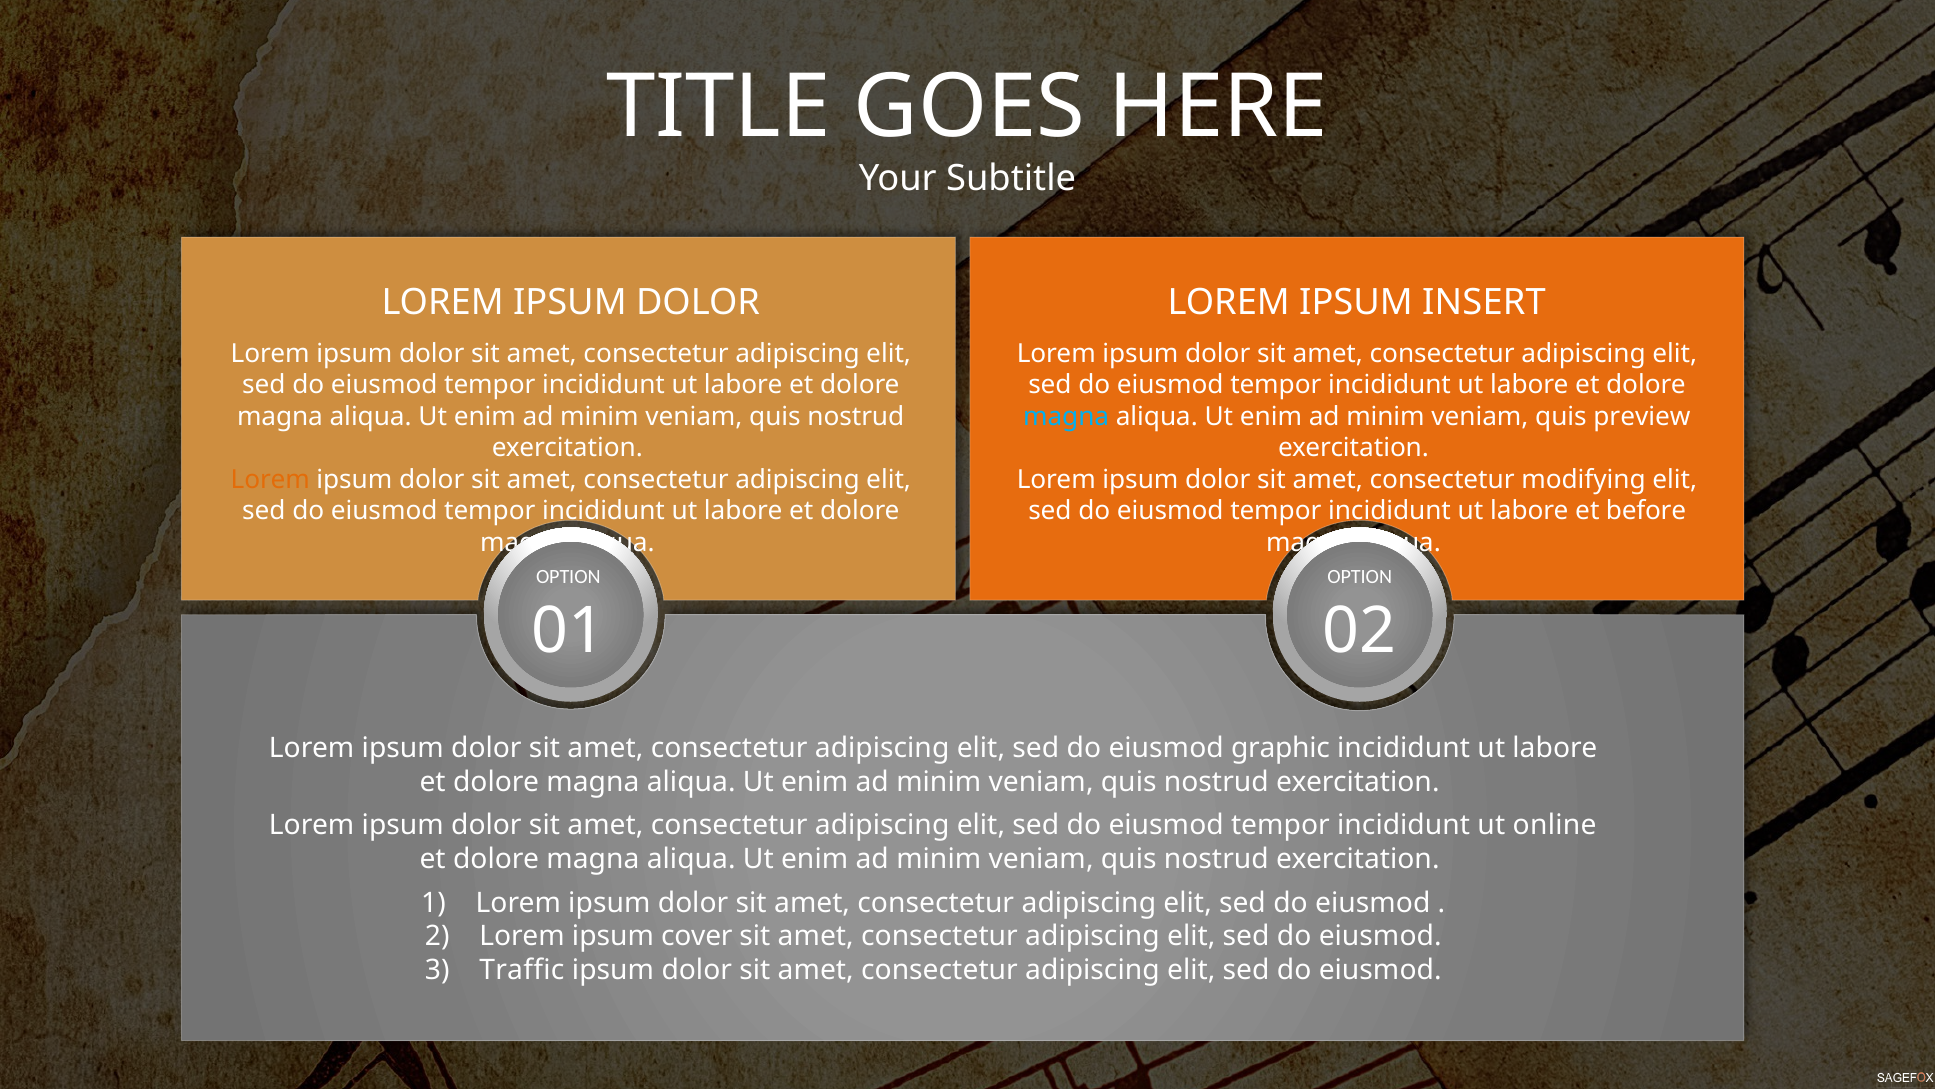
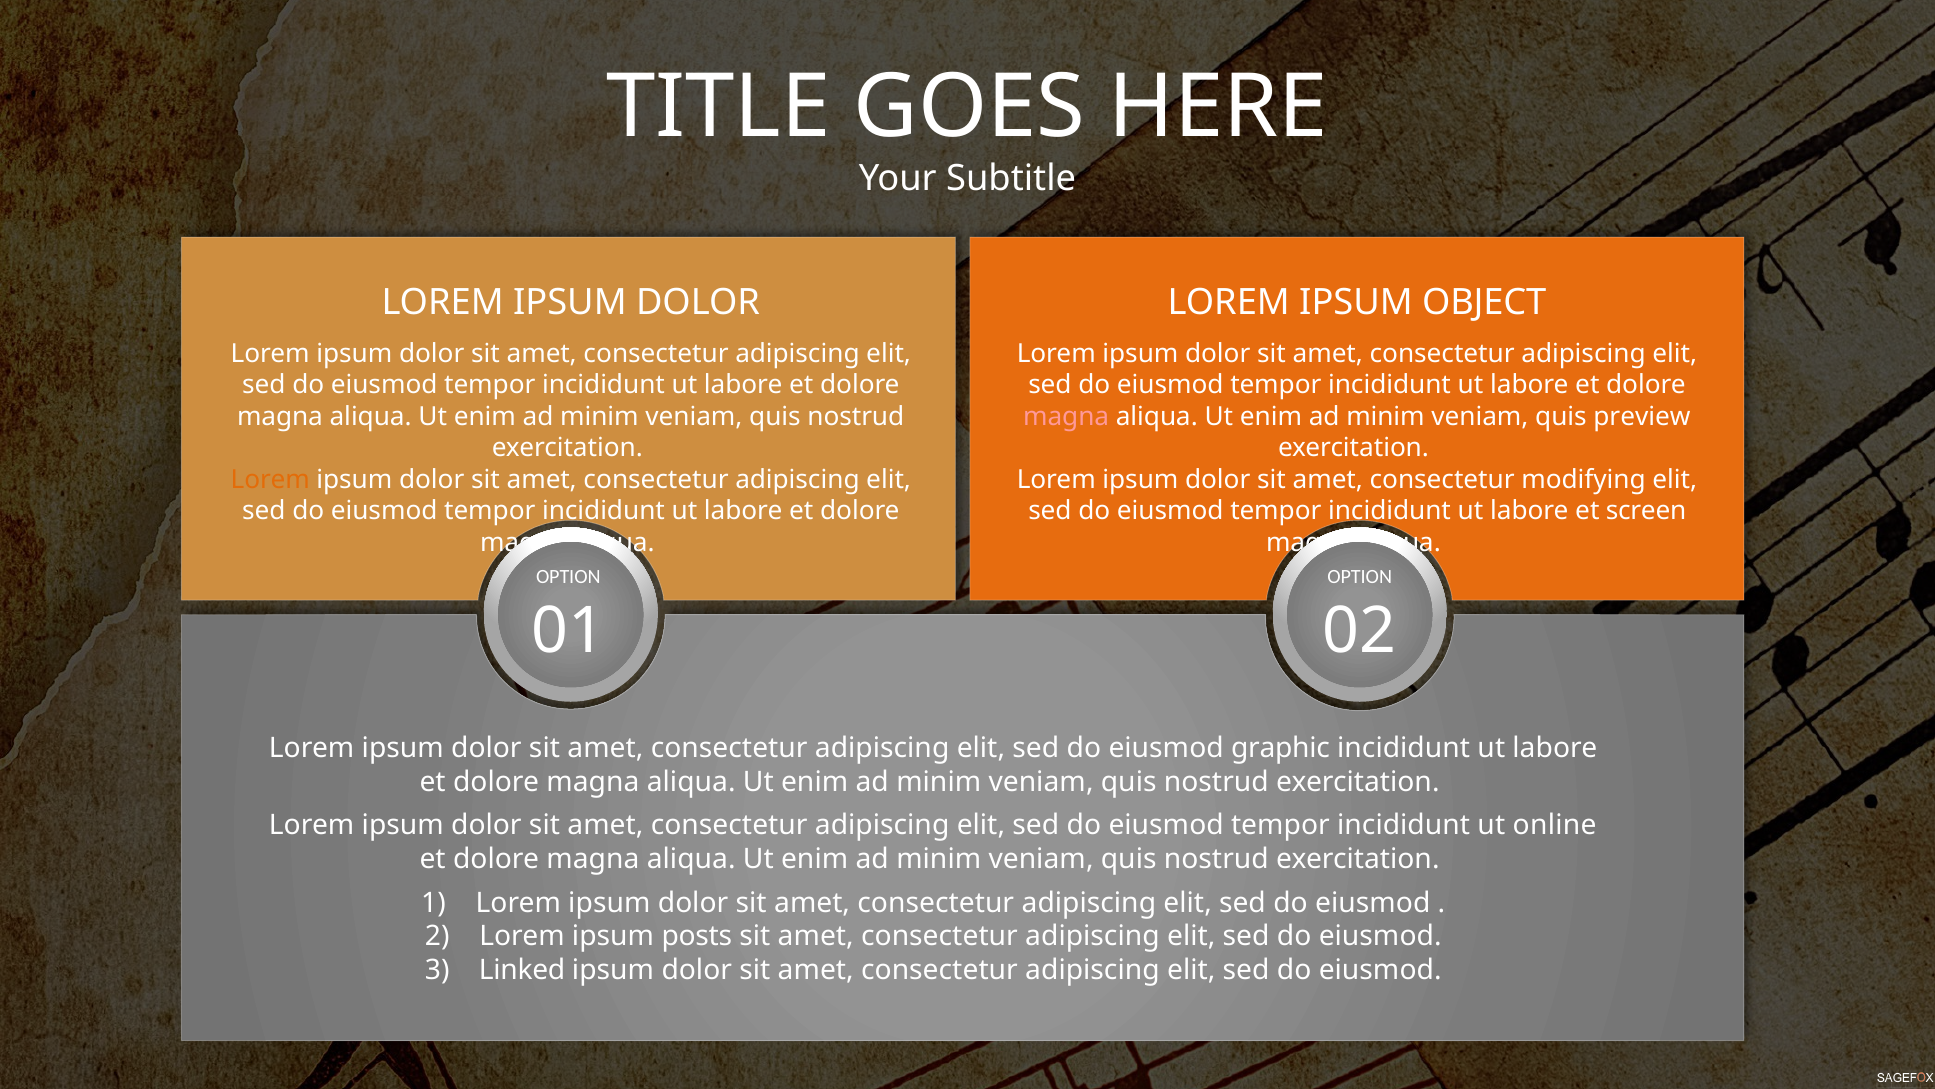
INSERT: INSERT -> OBJECT
magna at (1066, 416) colour: light blue -> pink
before: before -> screen
cover: cover -> posts
Traffic: Traffic -> Linked
